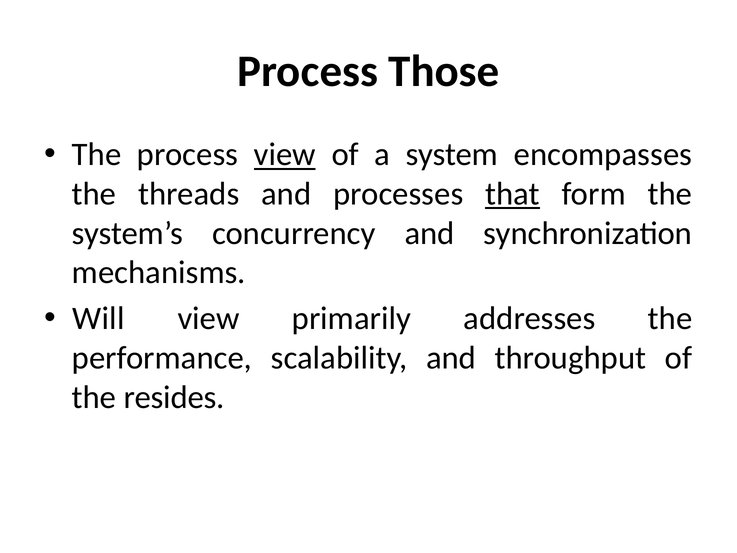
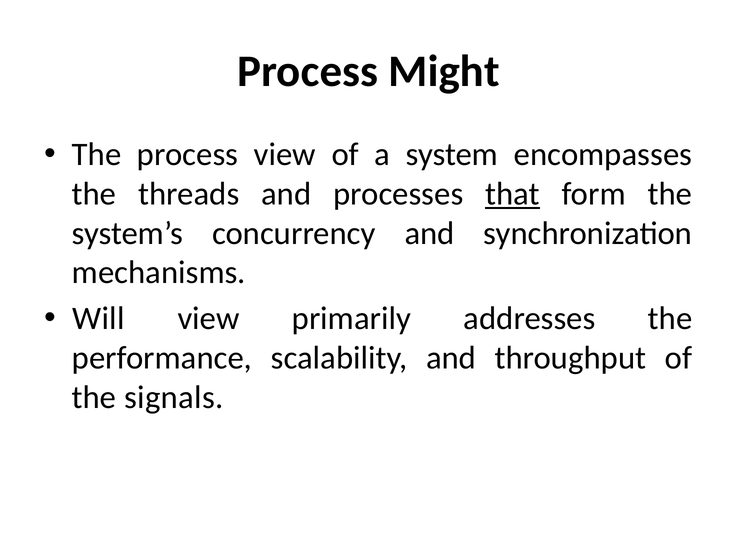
Those: Those -> Might
view at (285, 155) underline: present -> none
resides: resides -> signals
